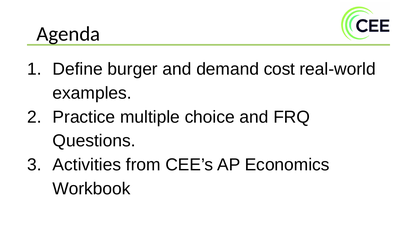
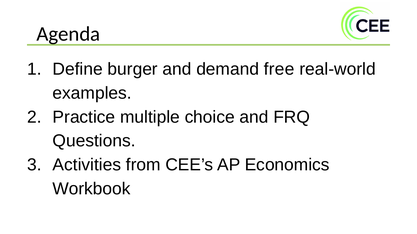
cost: cost -> free
